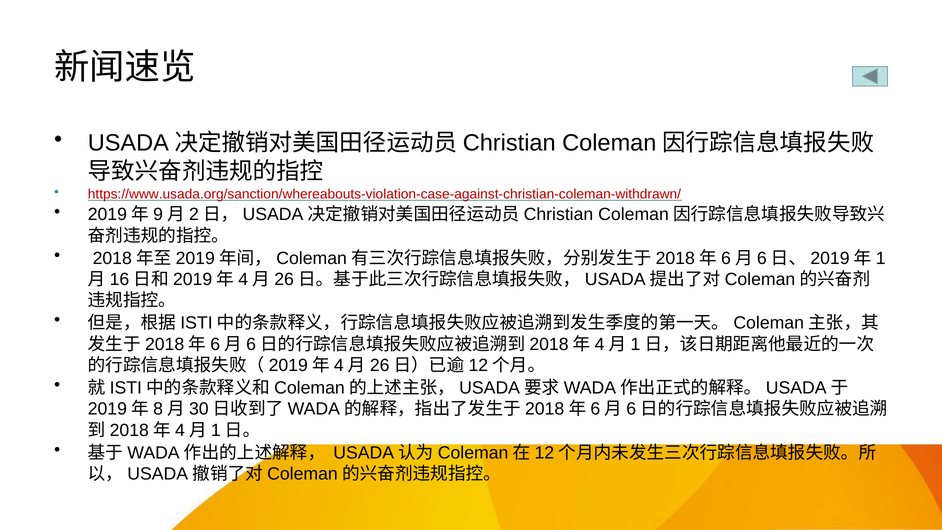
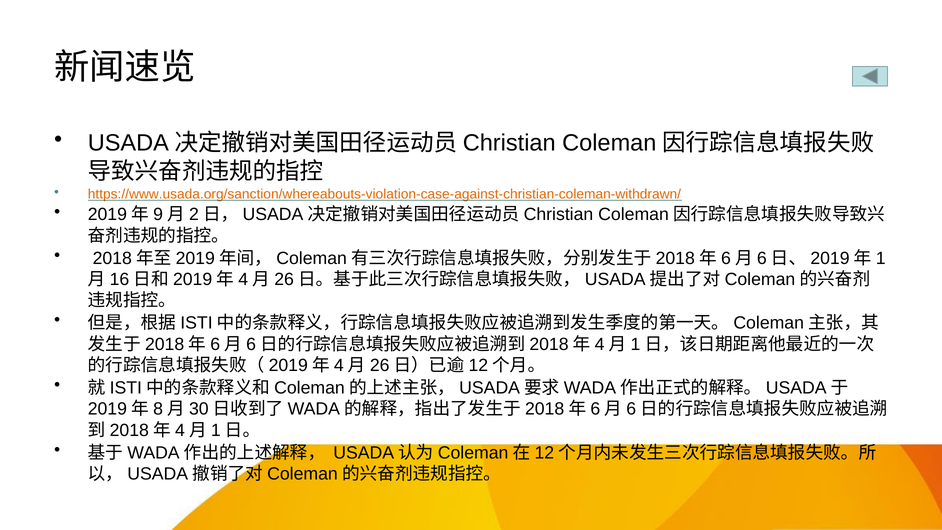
https://www.usada.org/sanction/whereabouts-violation-case-against-christian-coleman-withdrawn/ colour: red -> orange
